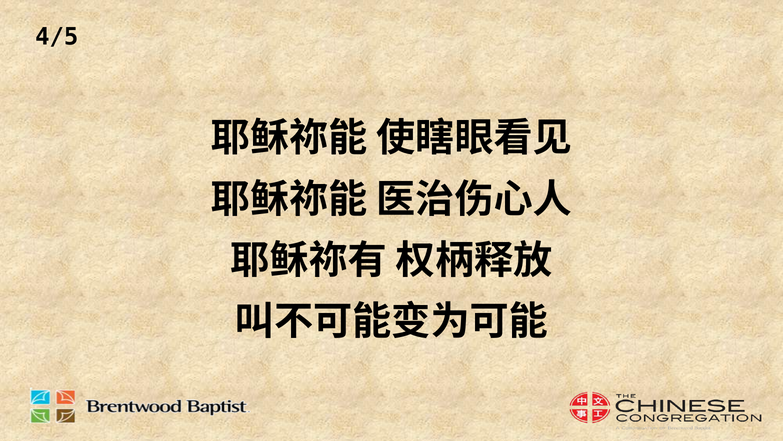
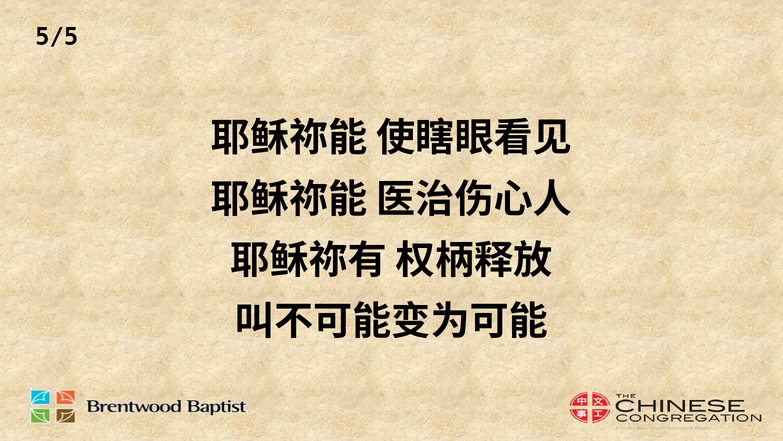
4/5: 4/5 -> 5/5
